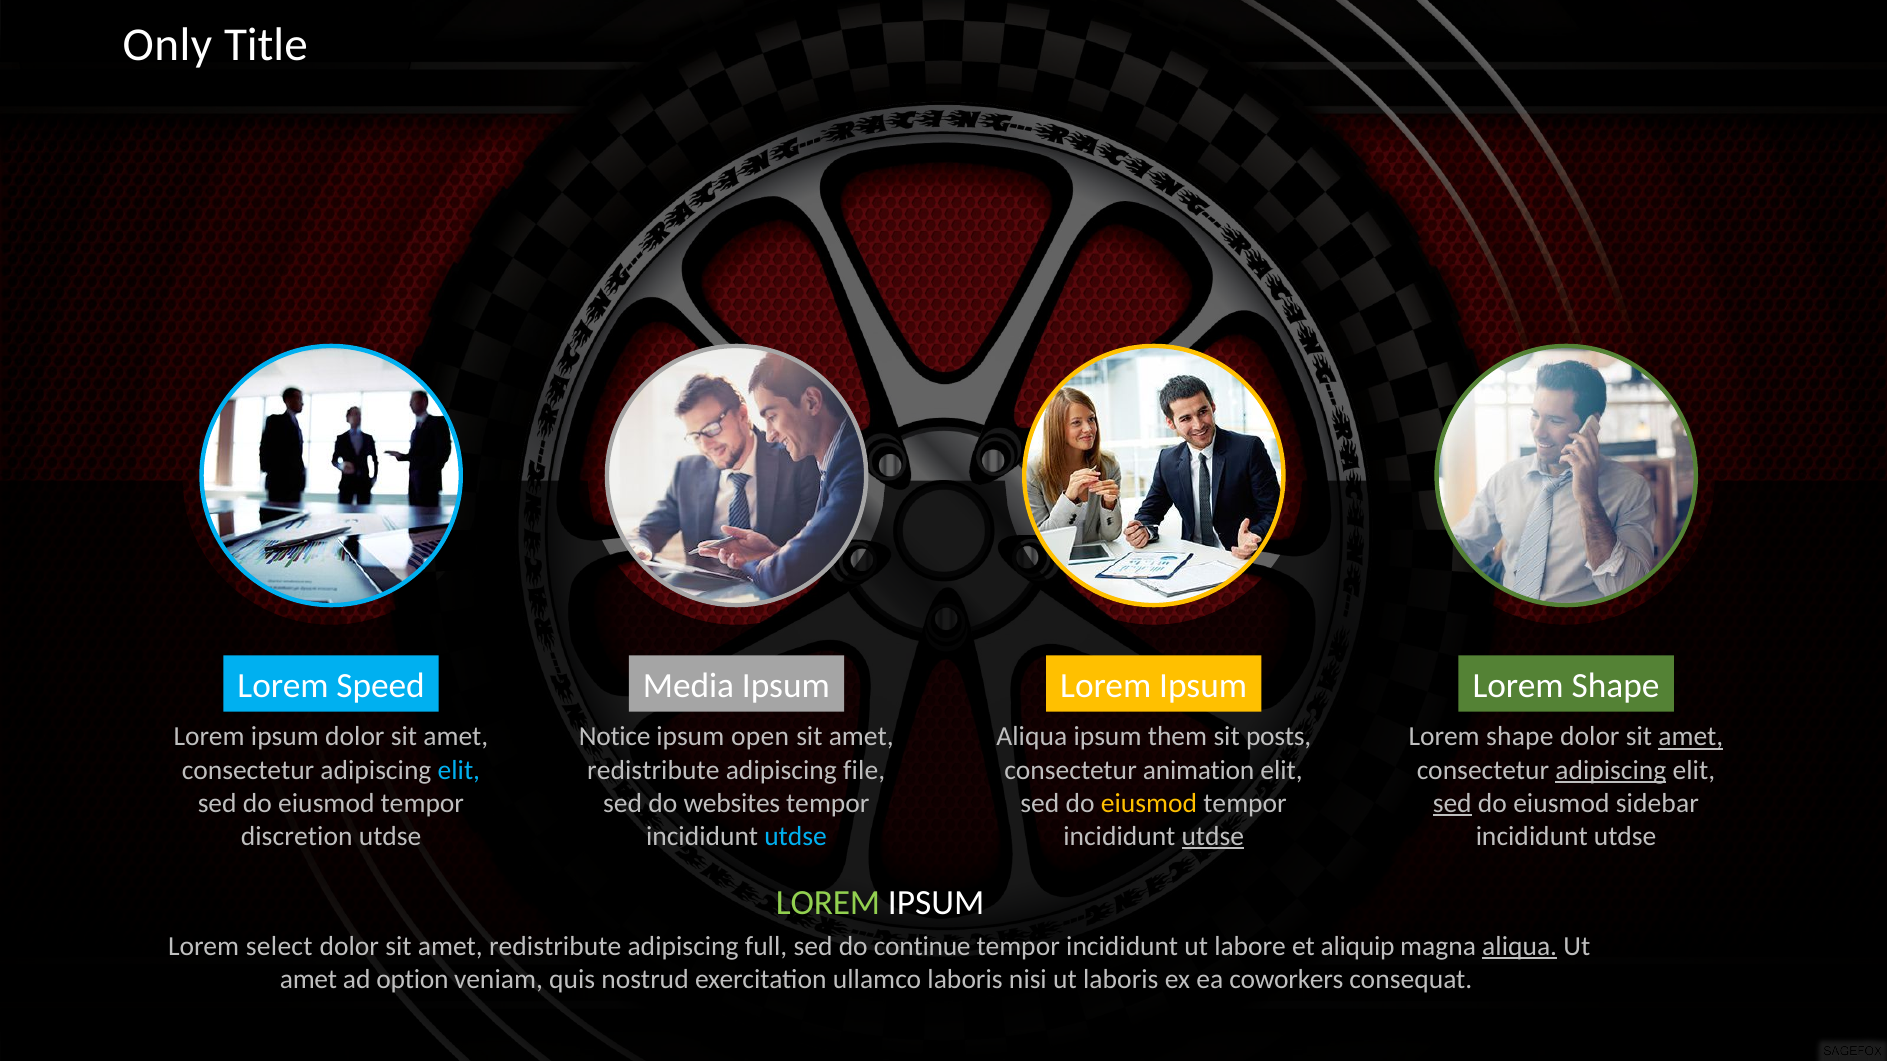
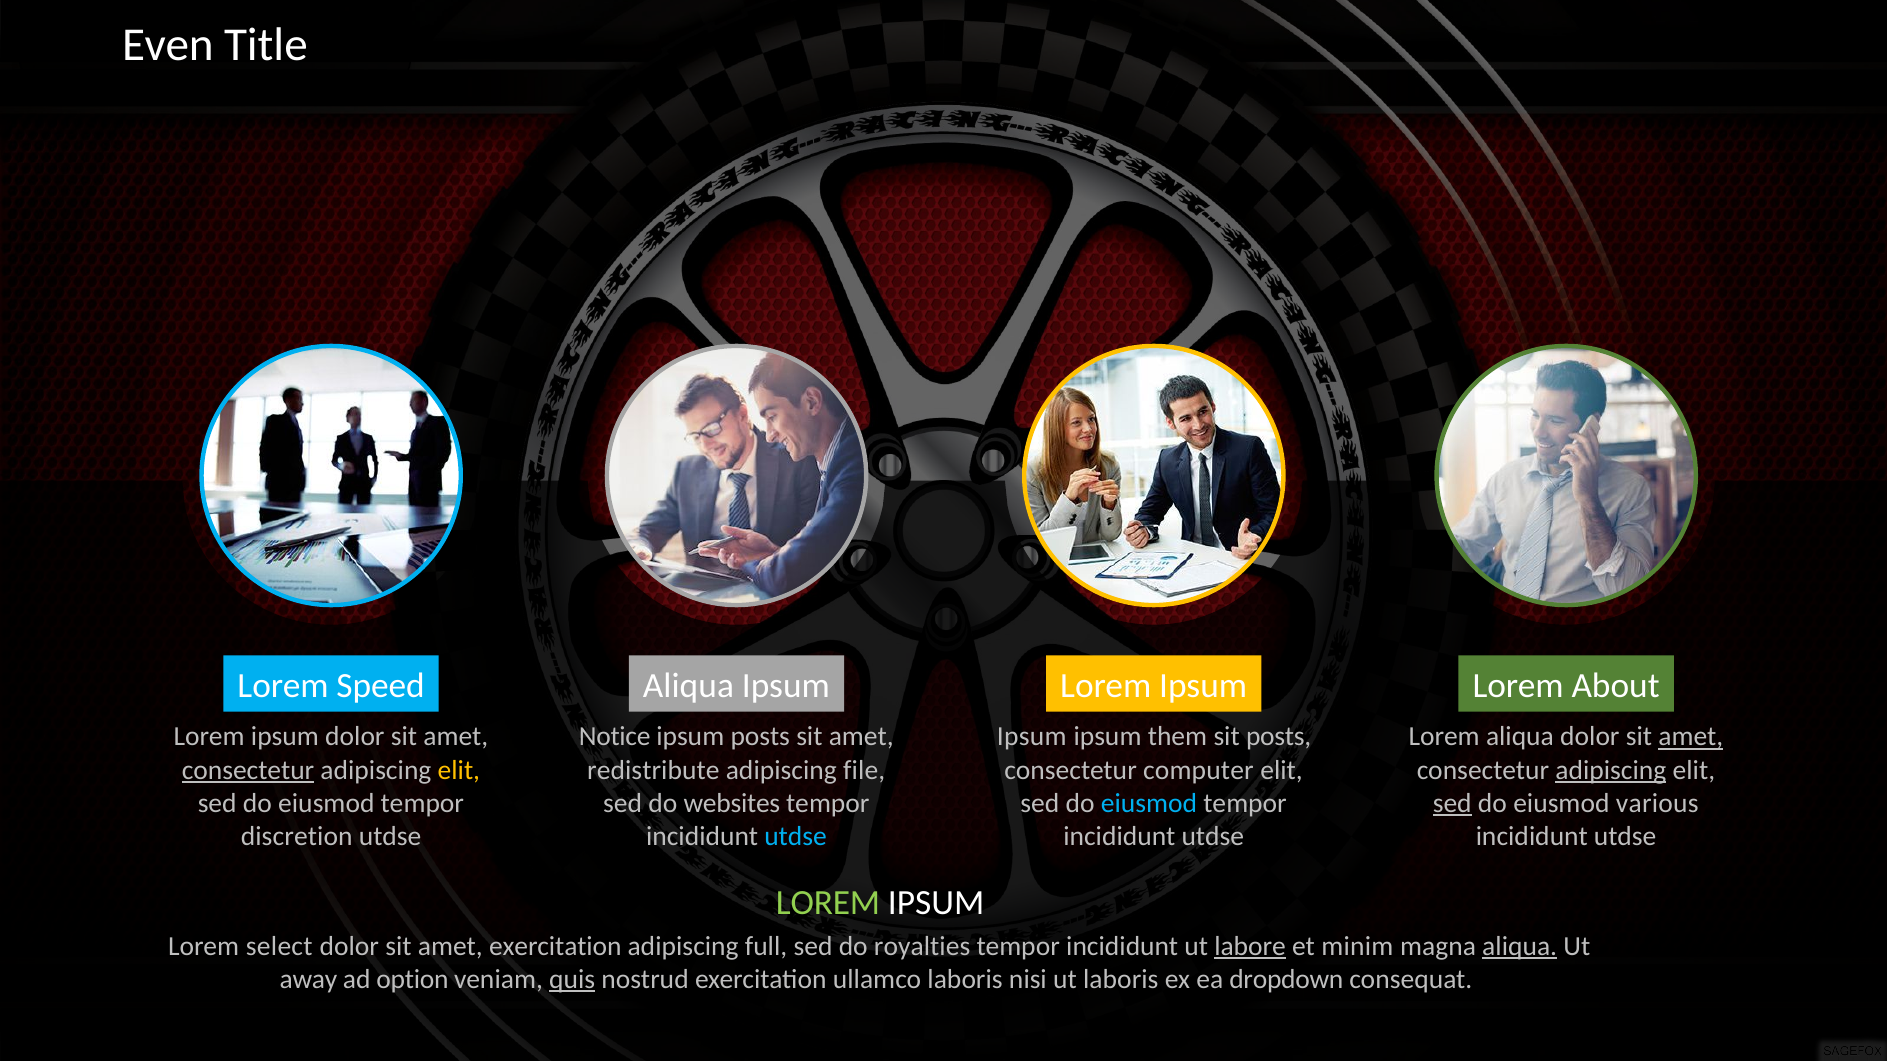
Only: Only -> Even
Media at (688, 686): Media -> Aliqua
Shape at (1616, 686): Shape -> About
ipsum open: open -> posts
Aliqua at (1032, 737): Aliqua -> Ipsum
shape at (1520, 737): shape -> aliqua
consectetur at (248, 770) underline: none -> present
elit at (459, 770) colour: light blue -> yellow
animation: animation -> computer
eiusmod at (1149, 803) colour: yellow -> light blue
sidebar: sidebar -> various
utdse at (1213, 836) underline: present -> none
dolor sit amet redistribute: redistribute -> exercitation
continue: continue -> royalties
labore underline: none -> present
aliquip: aliquip -> minim
amet at (308, 979): amet -> away
quis underline: none -> present
coworkers: coworkers -> dropdown
